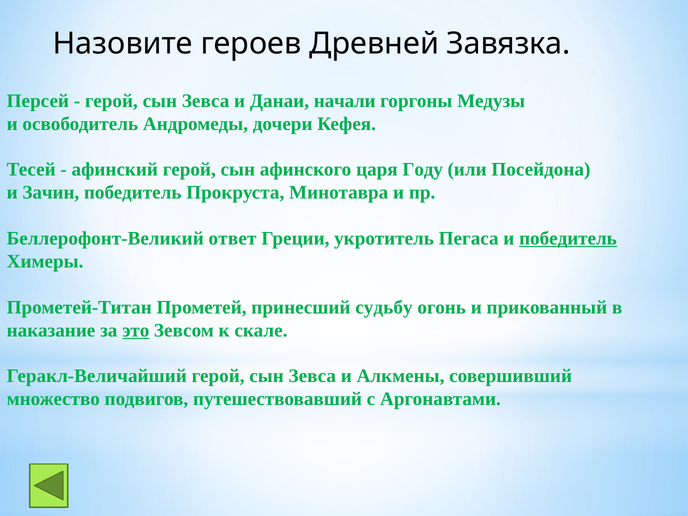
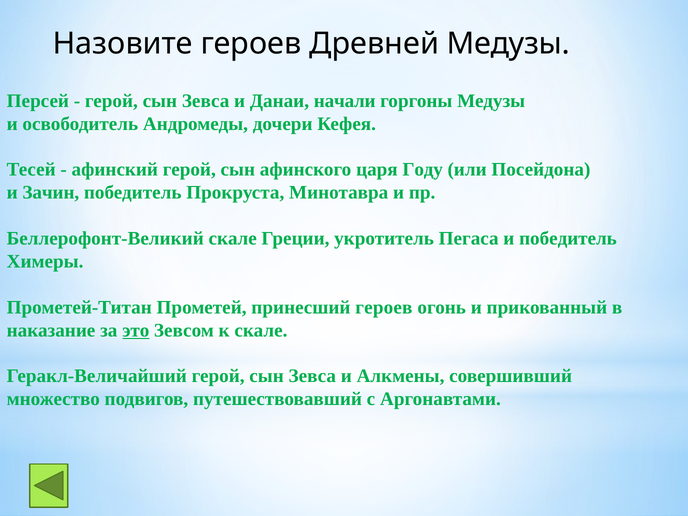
Древней Завязка: Завязка -> Медузы
Беллерофонт-Великий ответ: ответ -> скале
победитель at (568, 238) underline: present -> none
принесший судьбу: судьбу -> героев
